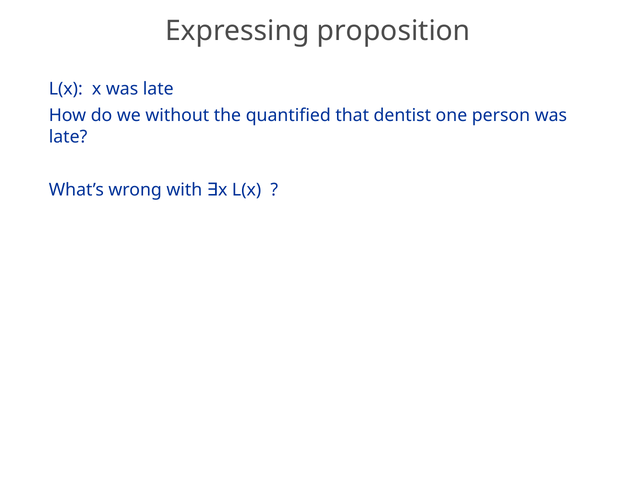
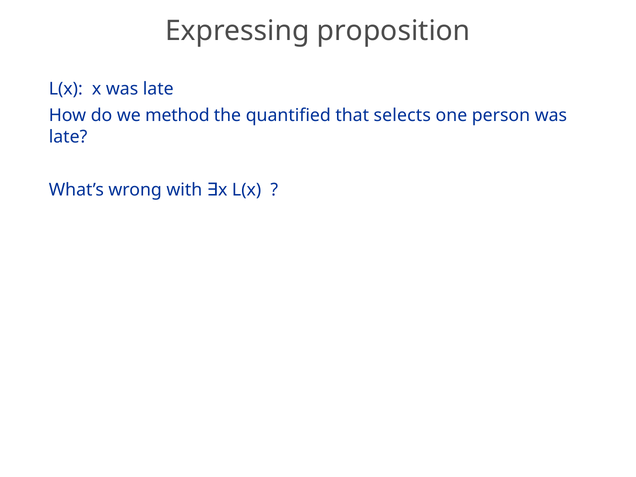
without: without -> method
dentist: dentist -> selects
